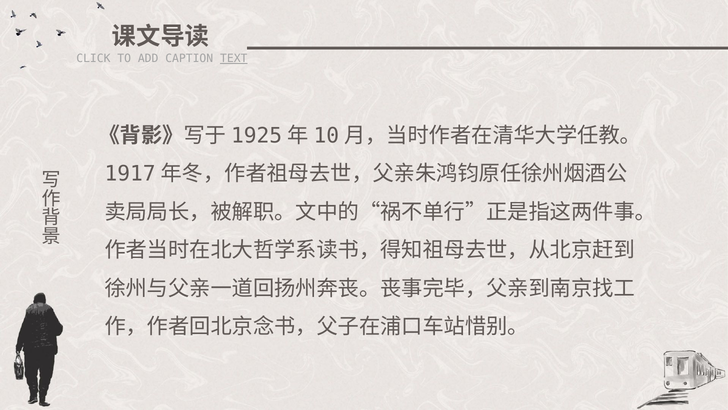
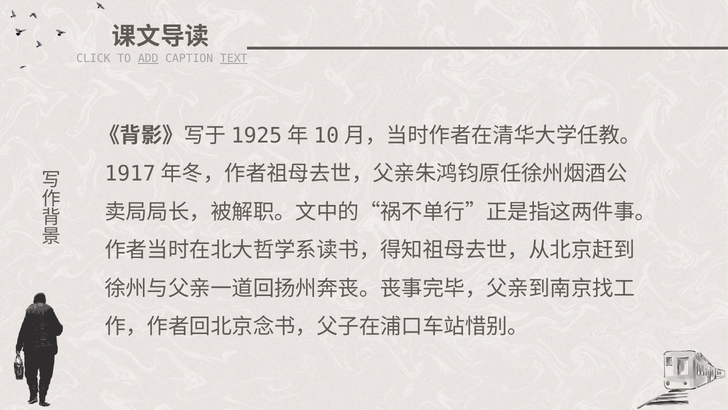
ADD underline: none -> present
